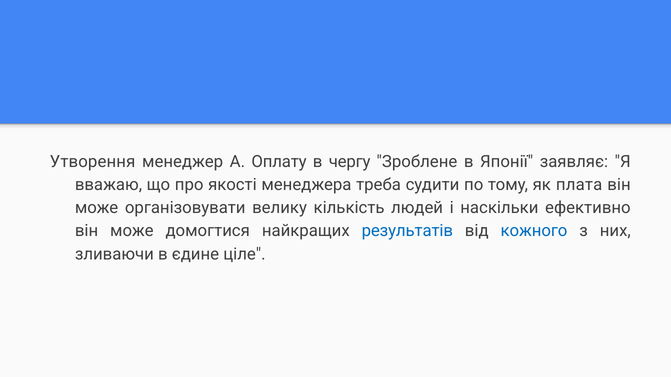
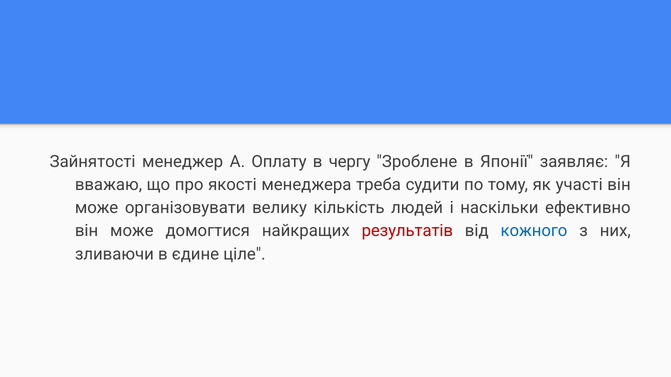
Утворення: Утворення -> Зайнятості
плата: плата -> участі
результатів colour: blue -> red
